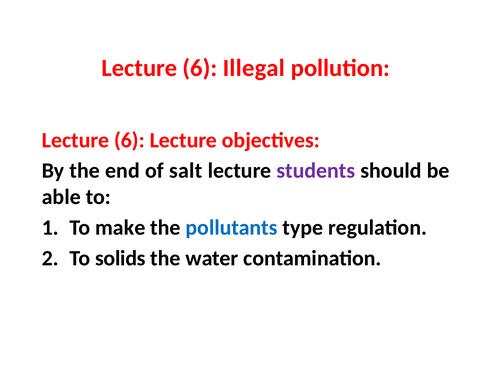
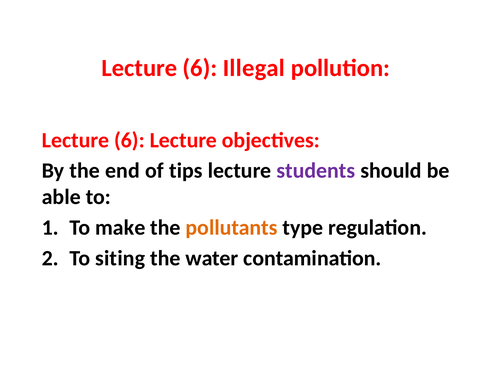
salt: salt -> tips
pollutants colour: blue -> orange
solids: solids -> siting
